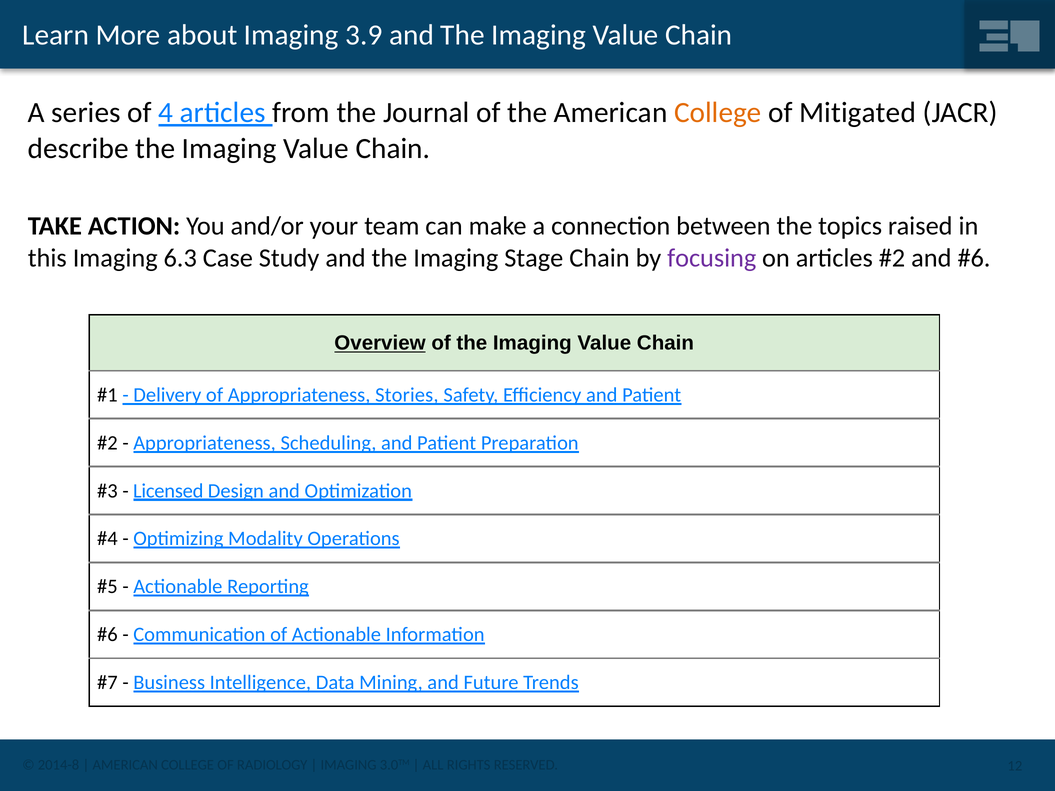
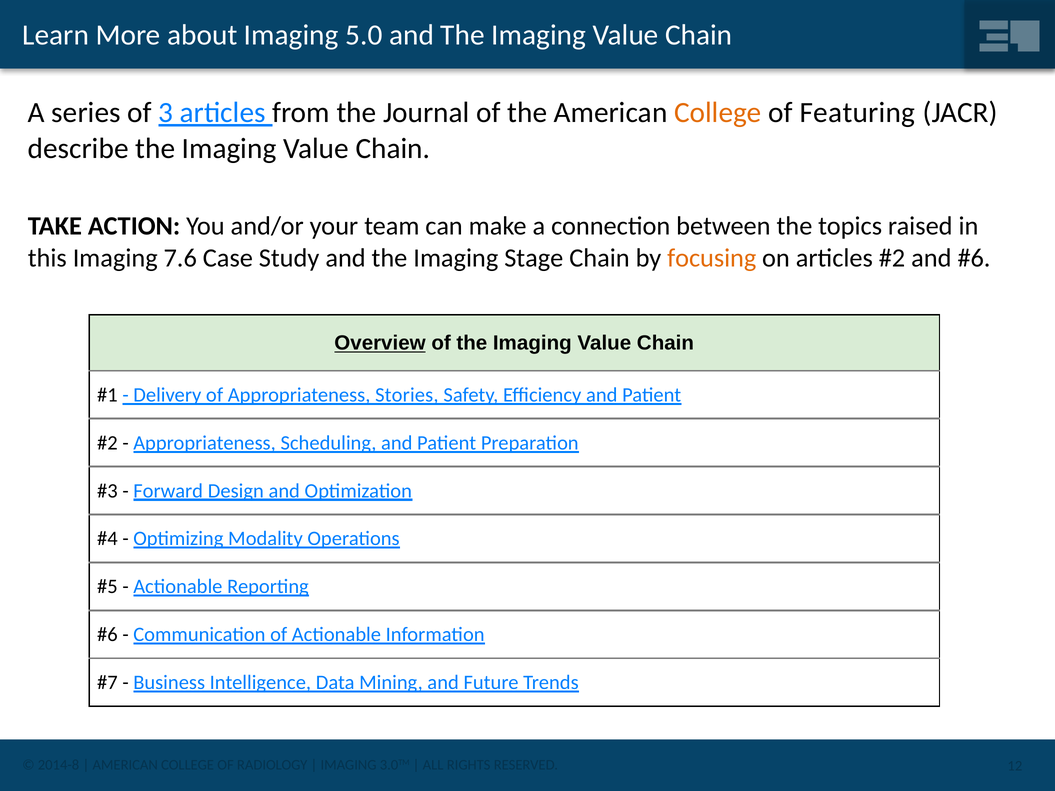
3.9: 3.9 -> 5.0
4: 4 -> 3
Mitigated: Mitigated -> Featuring
6.3: 6.3 -> 7.6
focusing colour: purple -> orange
Licensed: Licensed -> Forward
